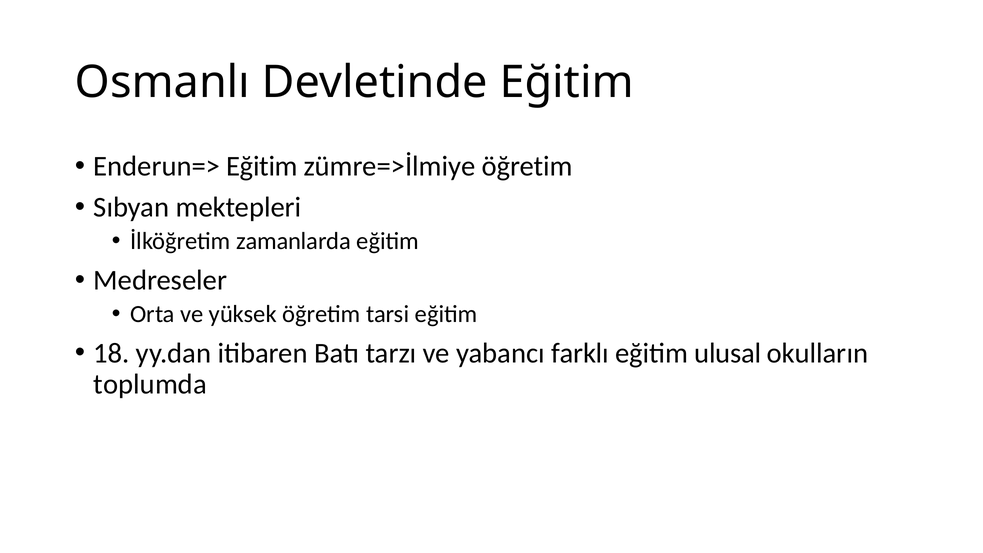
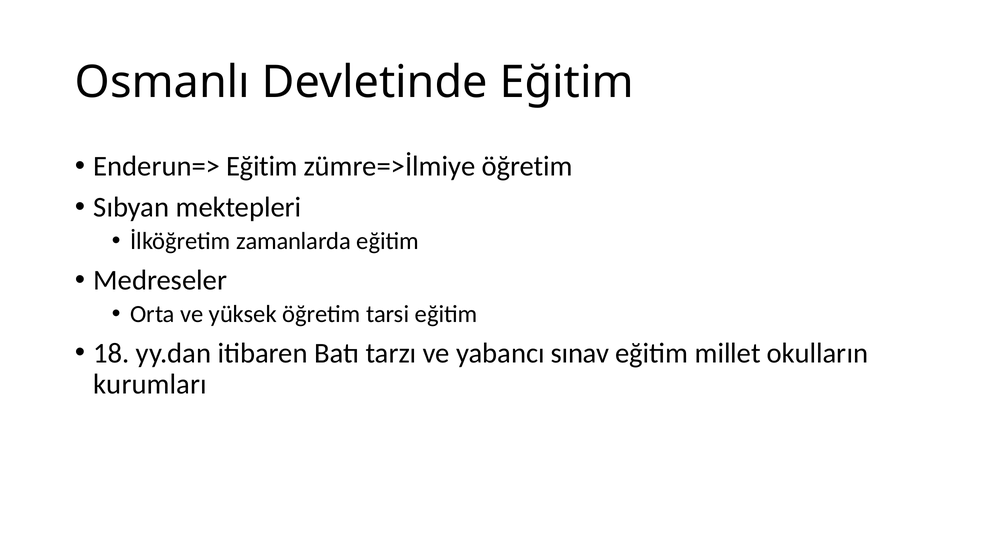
farklı: farklı -> sınav
ulusal: ulusal -> millet
toplumda: toplumda -> kurumları
